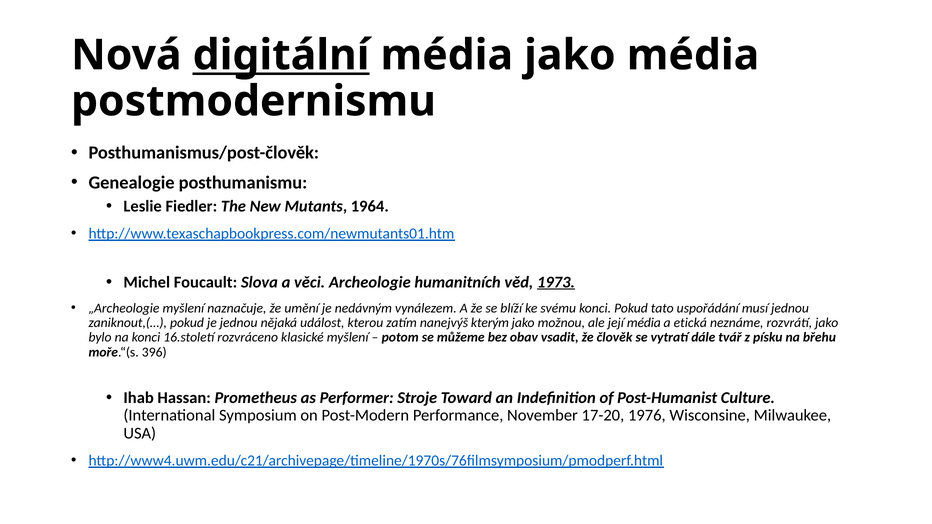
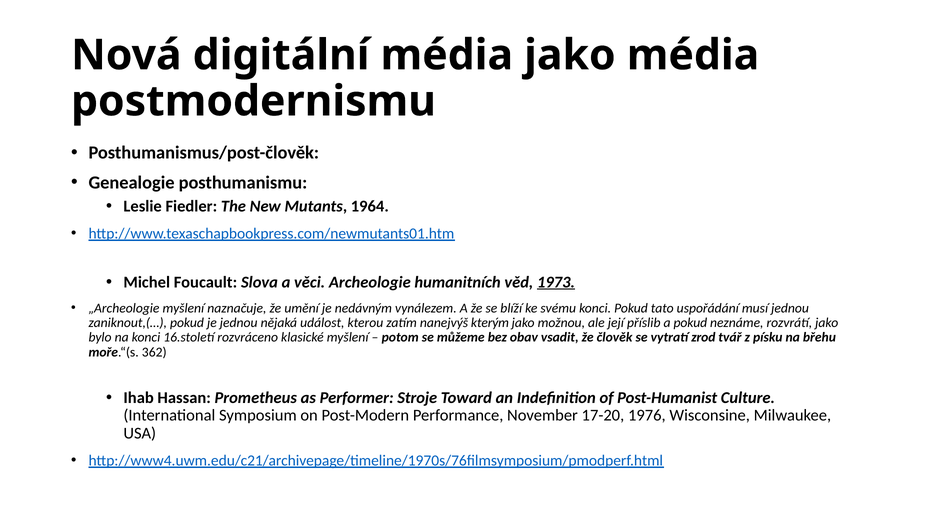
digitální underline: present -> none
její média: média -> příslib
a etická: etická -> pokud
dále: dále -> zrod
396: 396 -> 362
